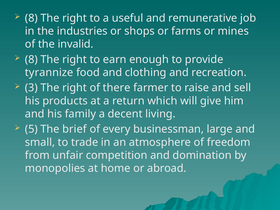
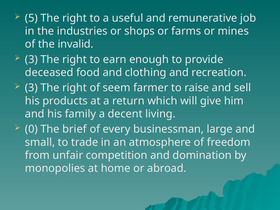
8 at (31, 18): 8 -> 5
8 at (31, 59): 8 -> 3
tyrannize: tyrannize -> deceased
there: there -> seem
5: 5 -> 0
